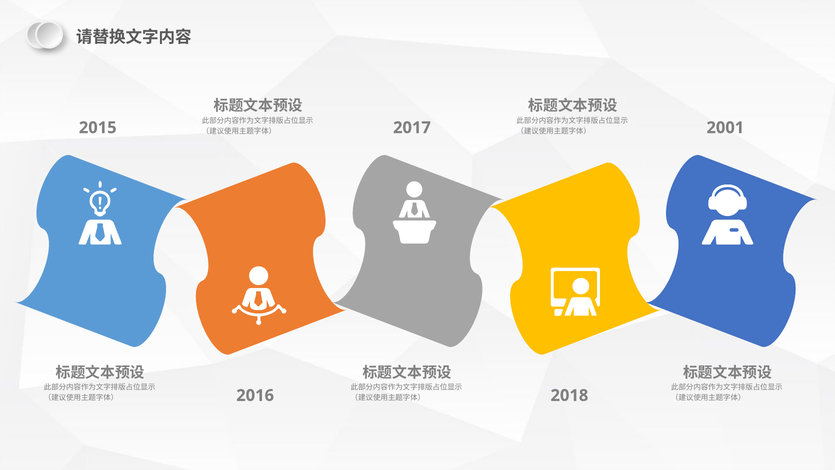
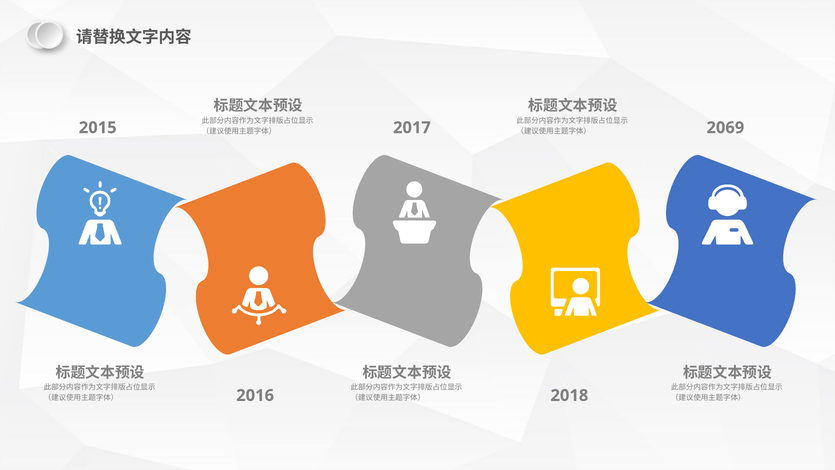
2001: 2001 -> 2069
